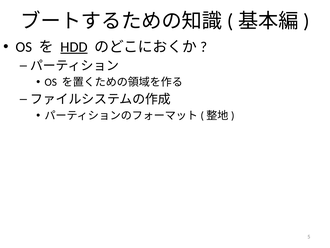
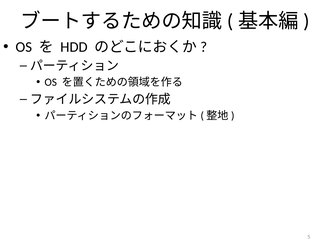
HDD underline: present -> none
